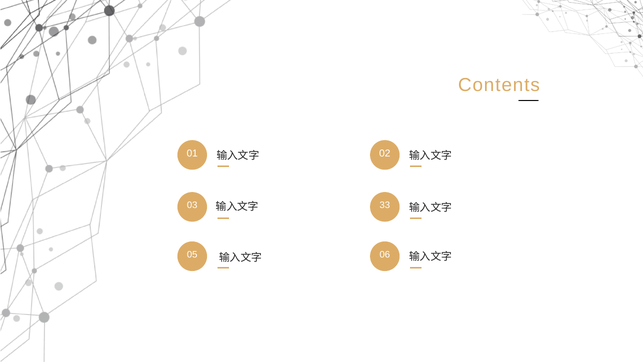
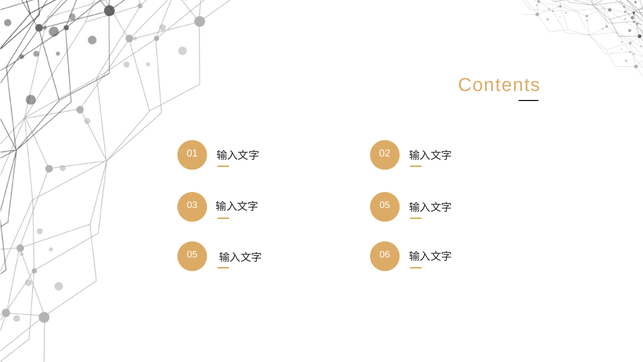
33 at (385, 205): 33 -> 05
